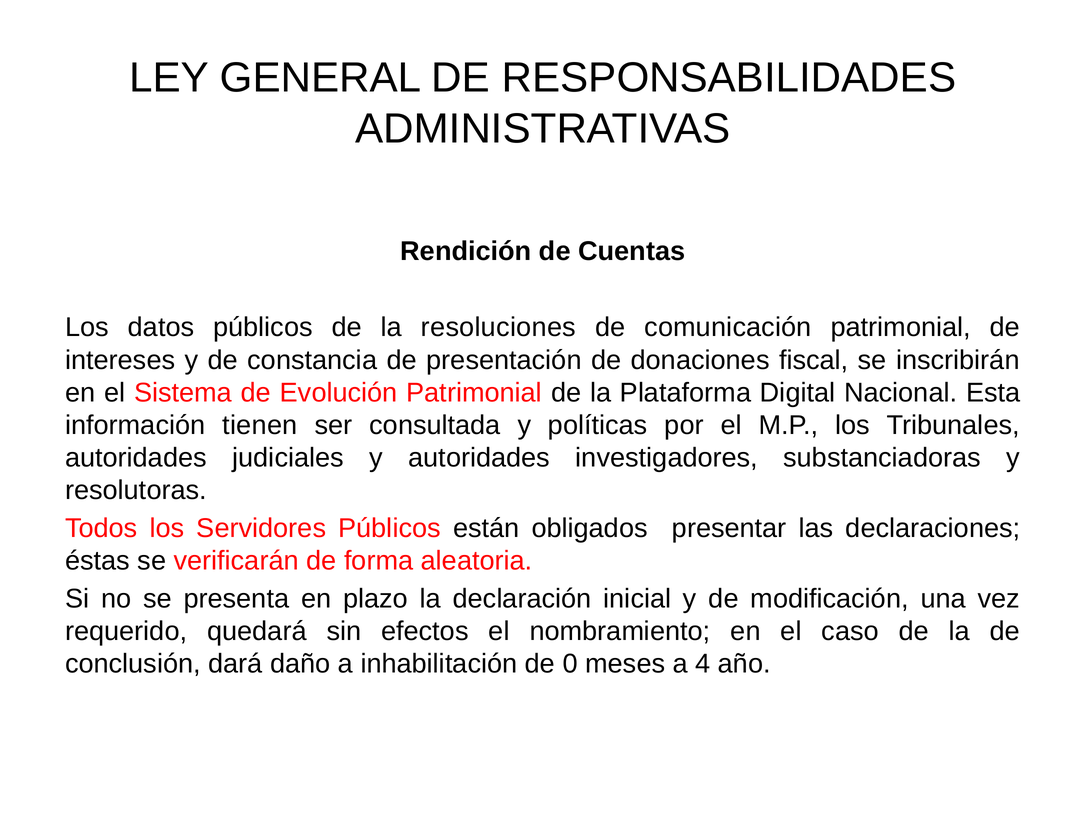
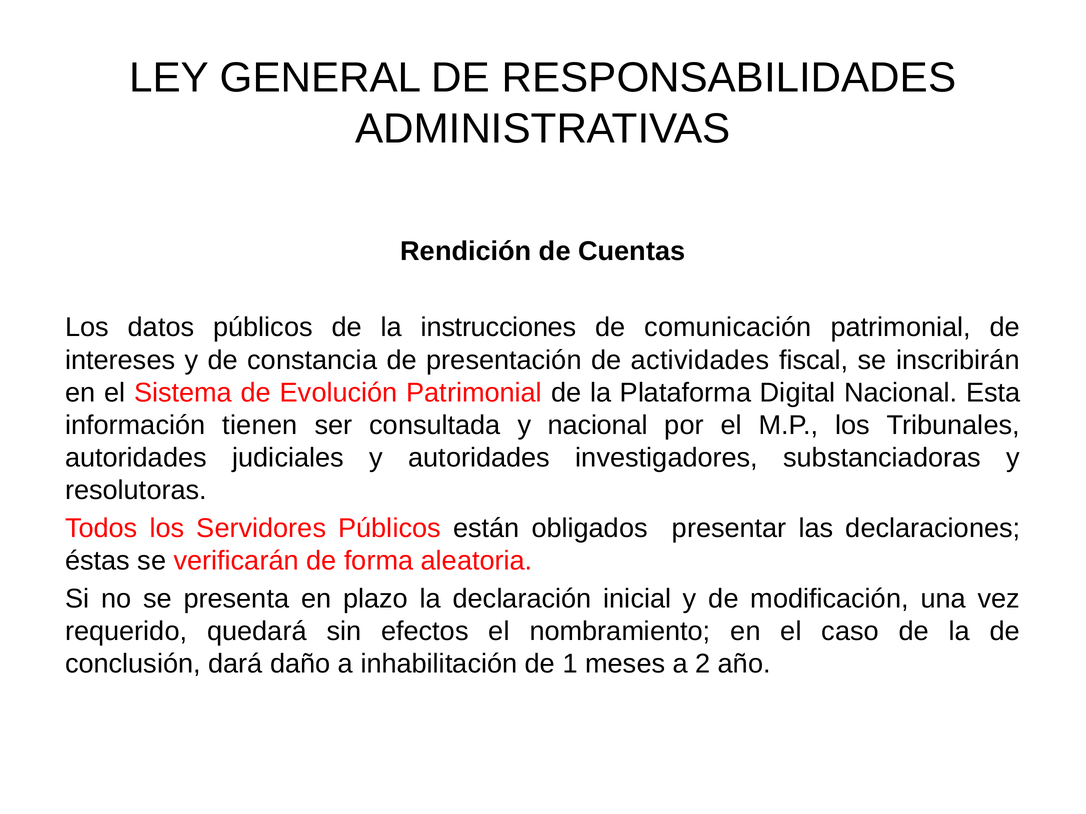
resoluciones: resoluciones -> instrucciones
donaciones: donaciones -> actividades
y políticas: políticas -> nacional
0: 0 -> 1
4: 4 -> 2
